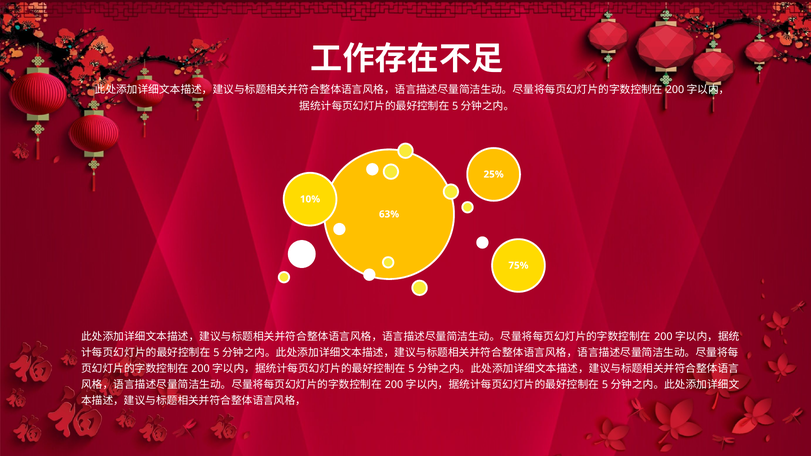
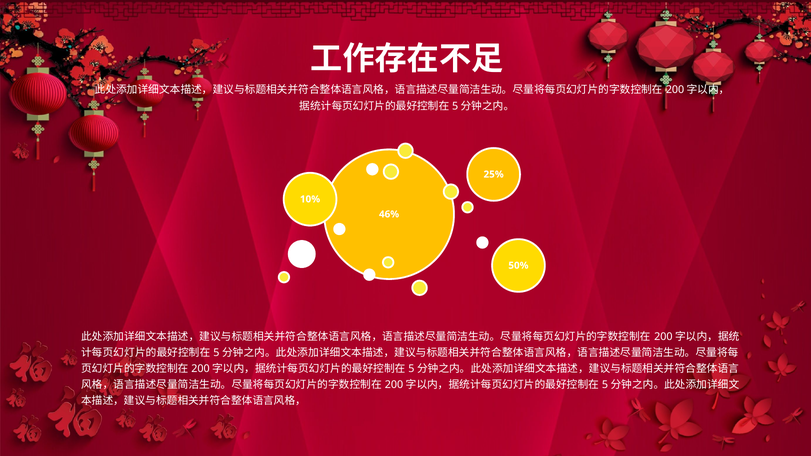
63%: 63% -> 46%
75%: 75% -> 50%
